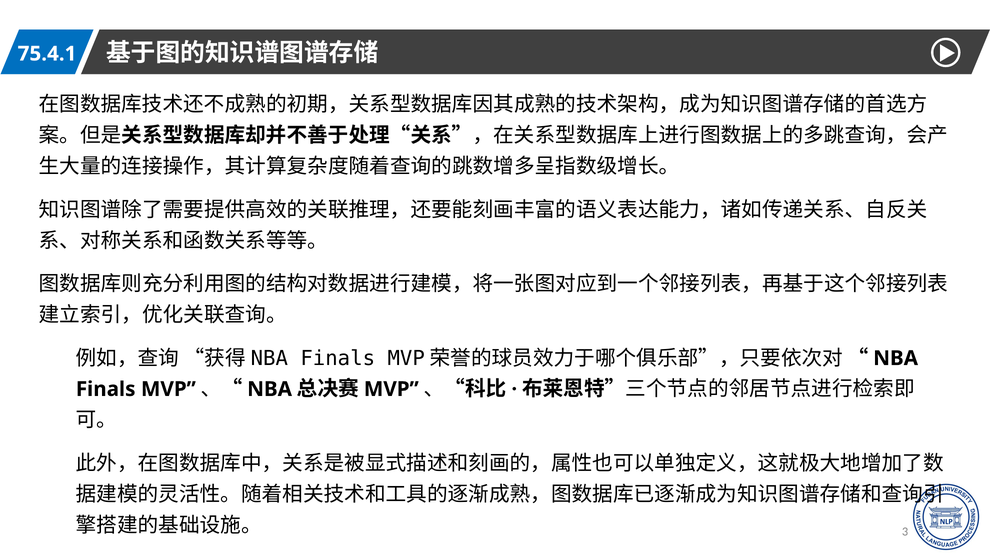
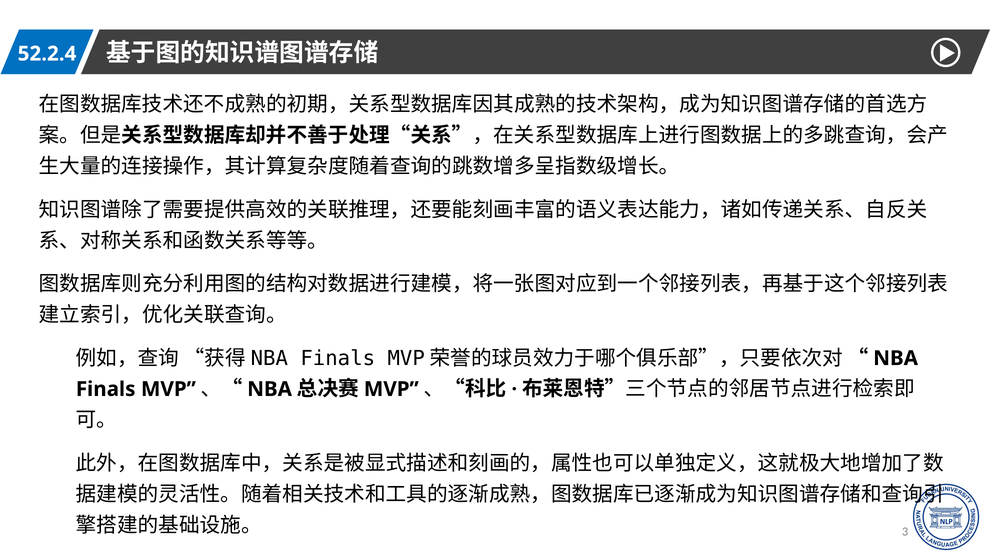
75.4.1: 75.4.1 -> 52.2.4
